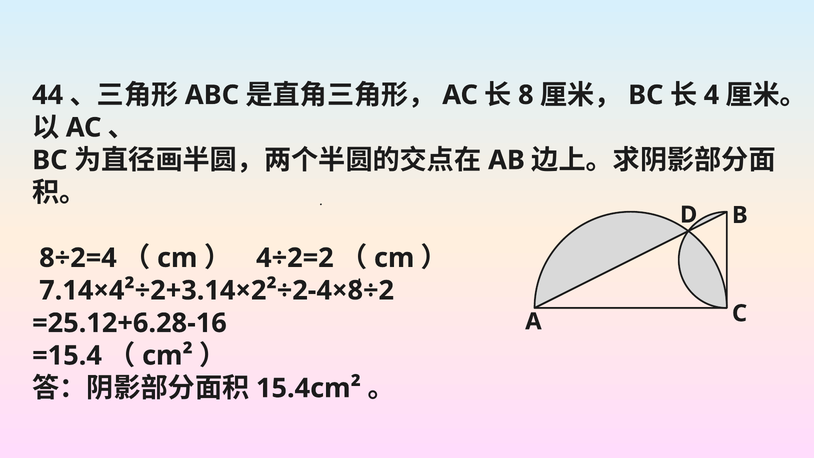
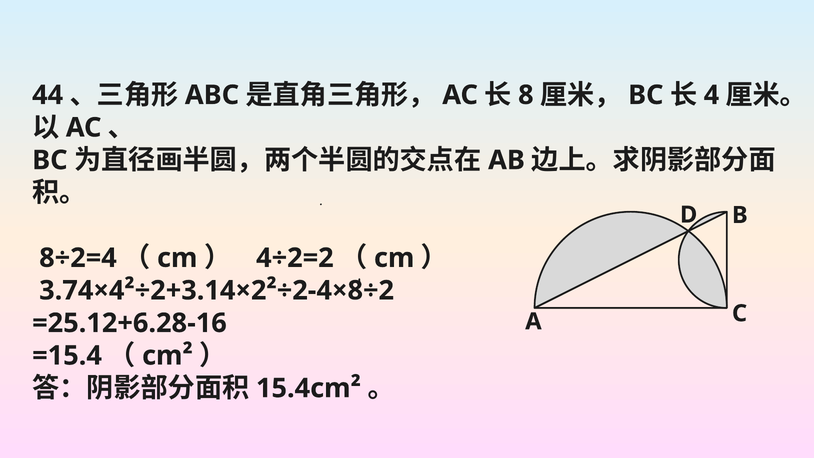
7.14×4²÷2+3.14×2²÷2-4×8÷2: 7.14×4²÷2+3.14×2²÷2-4×8÷2 -> 3.74×4²÷2+3.14×2²÷2-4×8÷2
